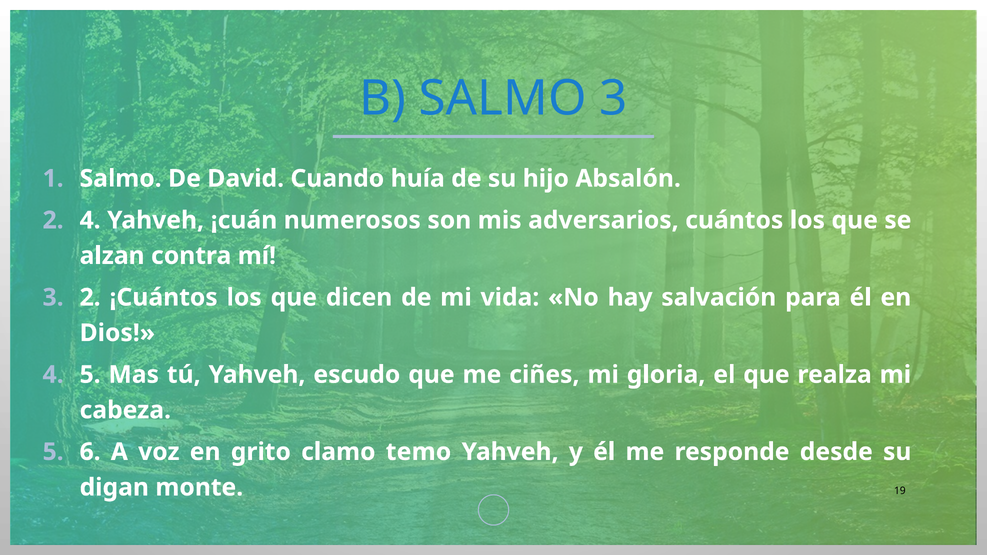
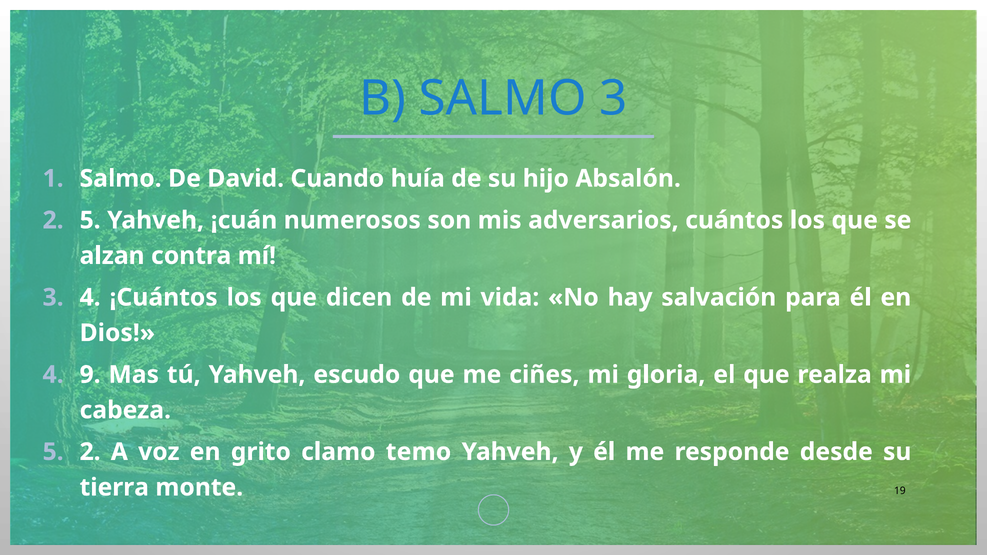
2 4: 4 -> 5
3 2: 2 -> 4
4 5: 5 -> 9
5 6: 6 -> 2
digan: digan -> tierra
